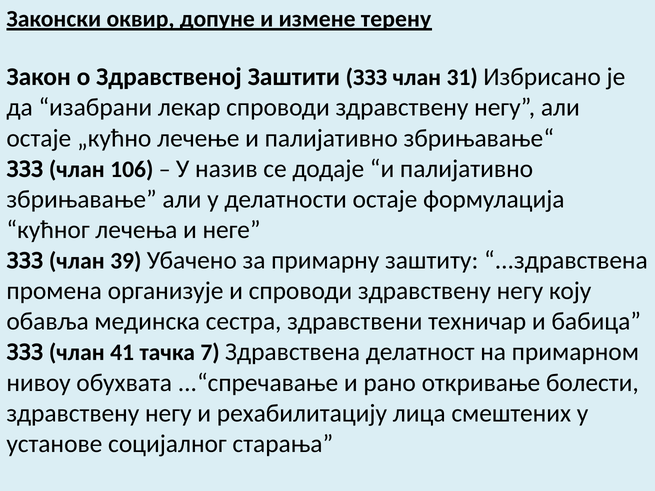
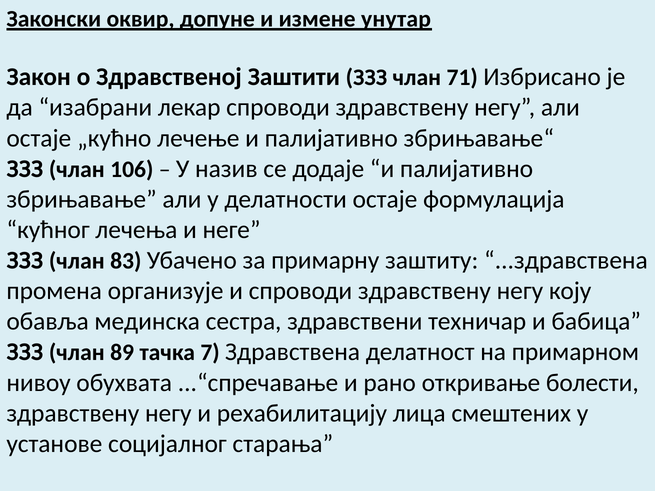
терену: терену -> унутар
31: 31 -> 71
39: 39 -> 83
41: 41 -> 89
